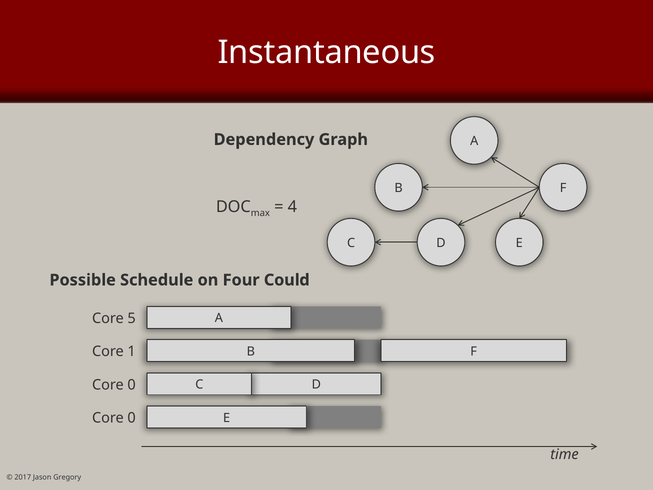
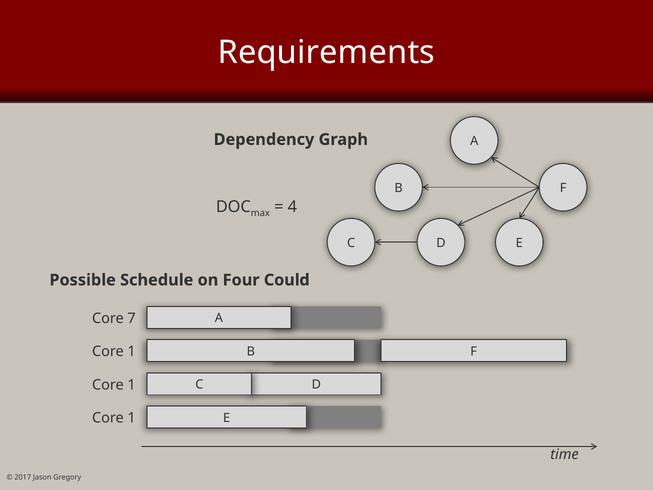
Instantaneous: Instantaneous -> Requirements
5: 5 -> 7
0 at (132, 385): 0 -> 1
0 at (132, 418): 0 -> 1
